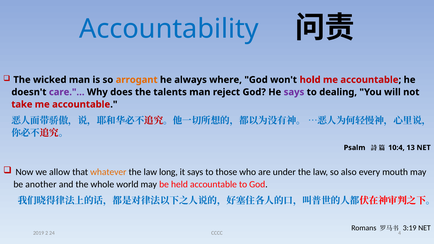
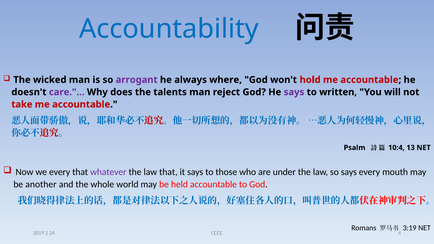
arrogant colour: orange -> purple
dealing: dealing -> written
we allow: allow -> every
whatever colour: orange -> purple
law long: long -> that
so also: also -> says
